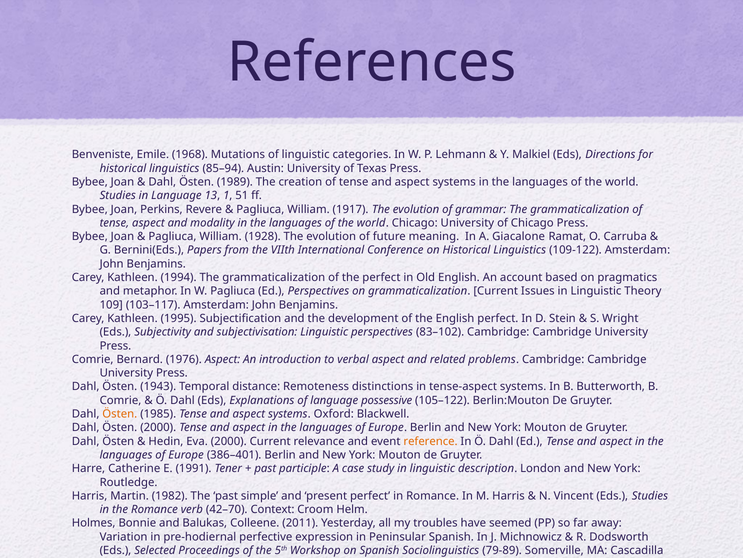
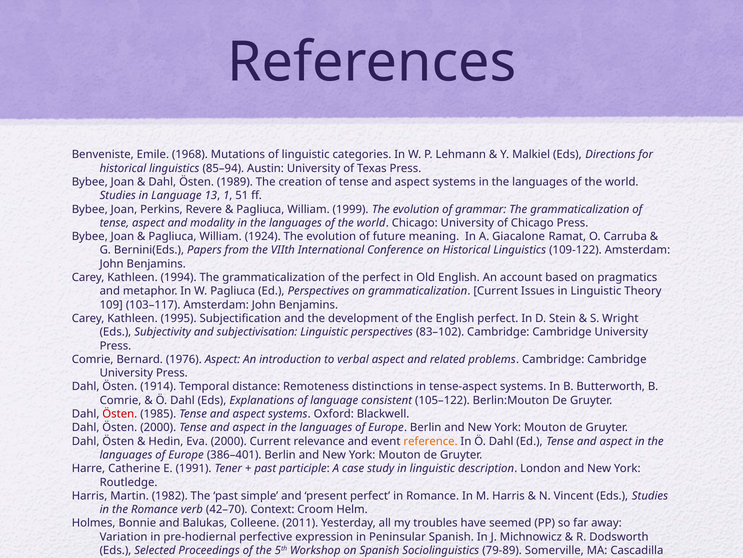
1917: 1917 -> 1999
1928: 1928 -> 1924
1943: 1943 -> 1914
possessive: possessive -> consistent
Östen at (120, 413) colour: orange -> red
